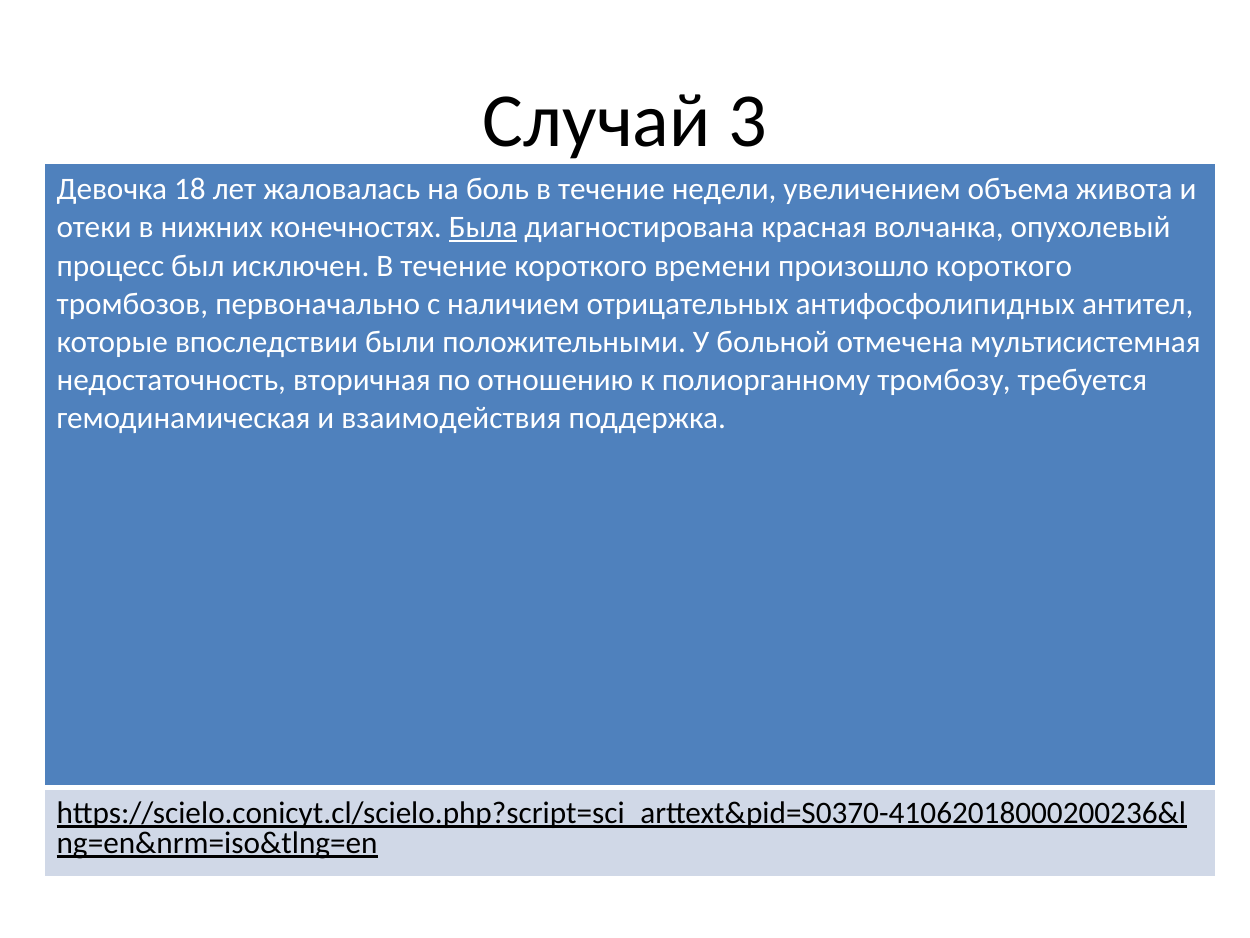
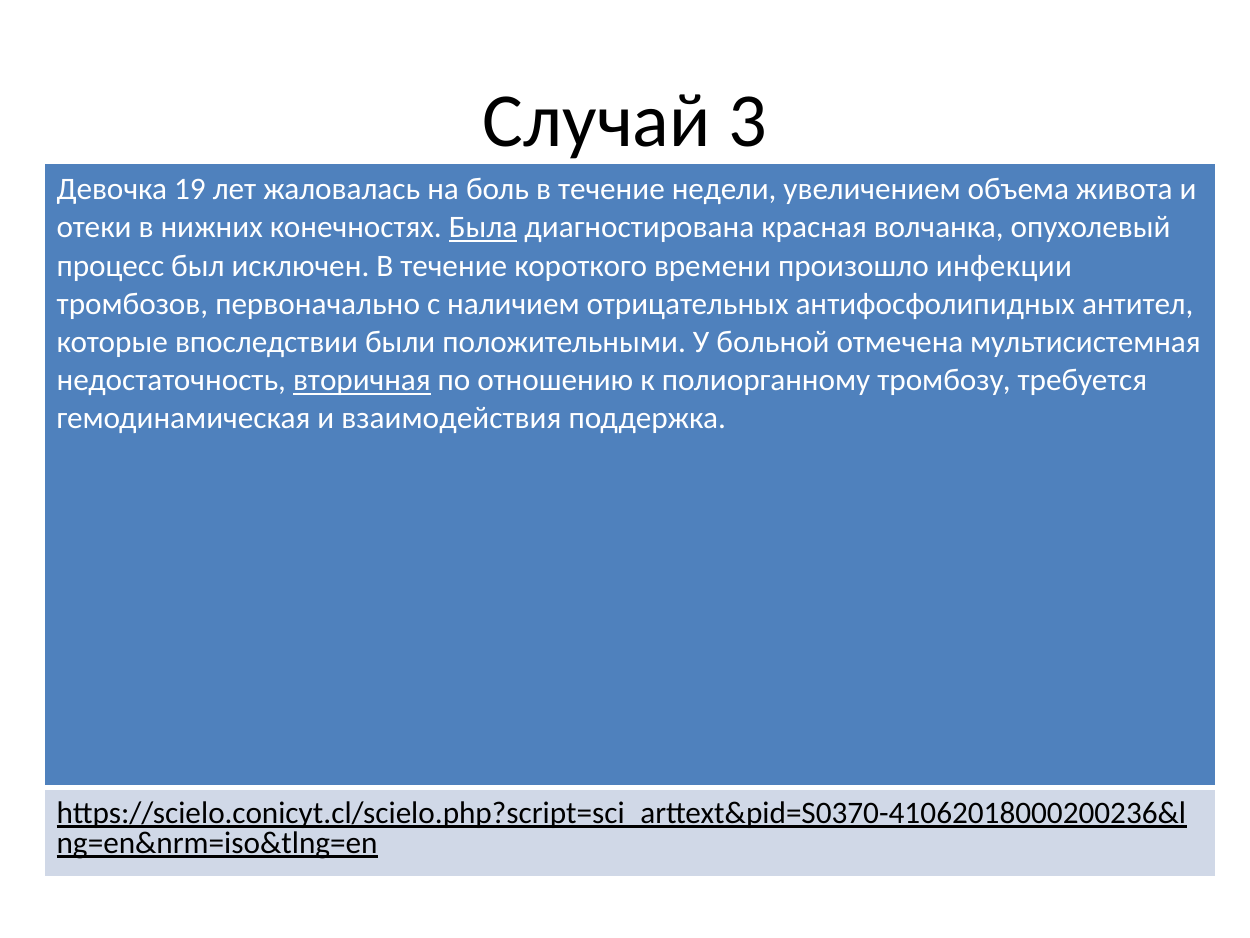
18: 18 -> 19
произошло короткого: короткого -> инфекции
вторичная underline: none -> present
